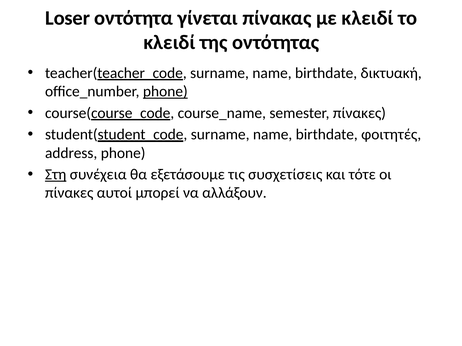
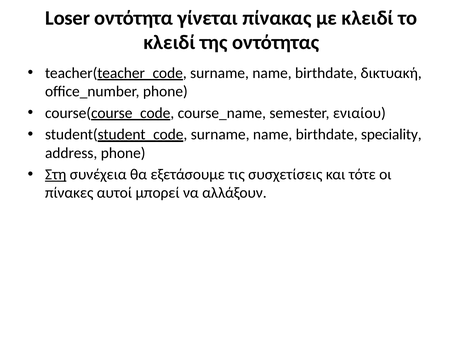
phone at (165, 92) underline: present -> none
semester πίνακες: πίνακες -> ενιαίου
φοιτητές: φοιτητές -> speciality
